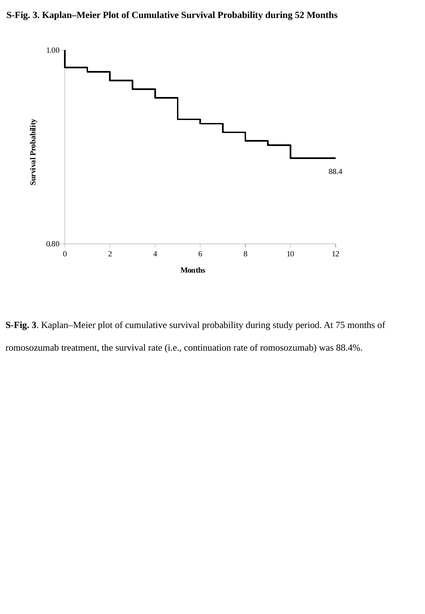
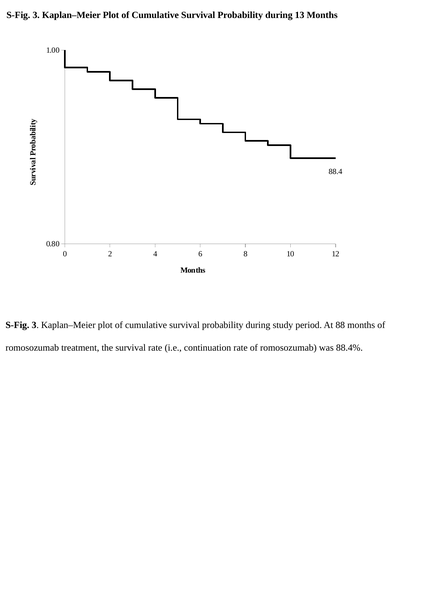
52: 52 -> 13
75: 75 -> 88
